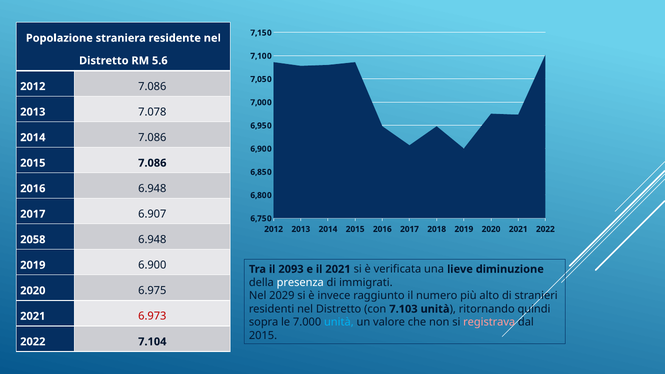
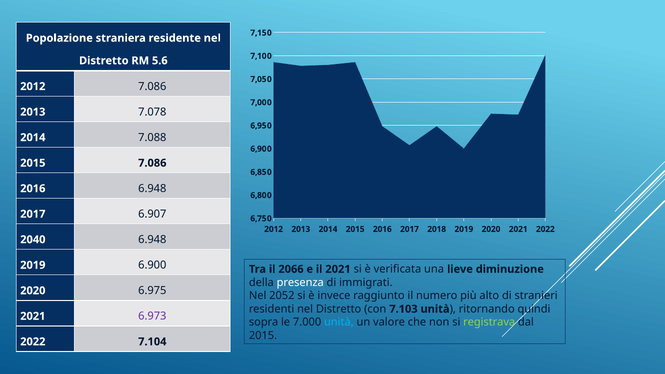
2014 7.086: 7.086 -> 7.088
2058: 2058 -> 2040
2093: 2093 -> 2066
2029: 2029 -> 2052
6.973 colour: red -> purple
registrava colour: pink -> light green
